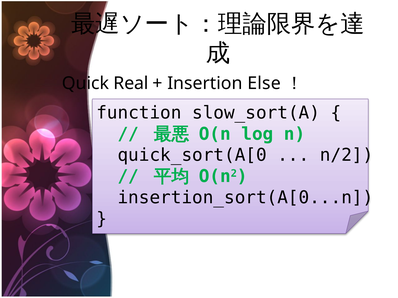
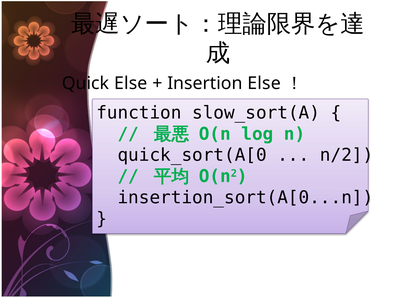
Quick Real: Real -> Else
